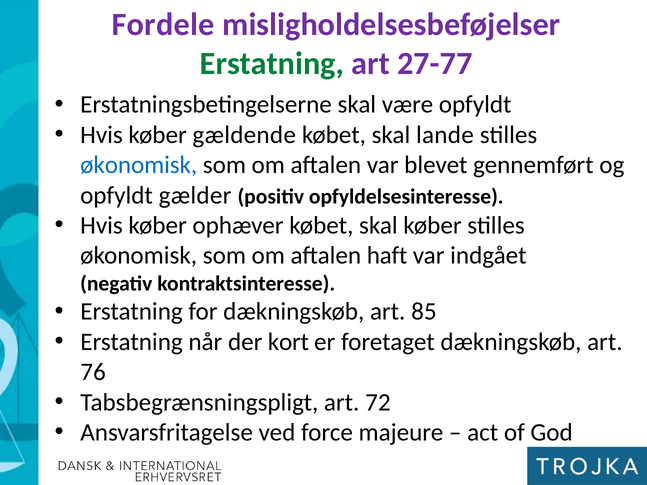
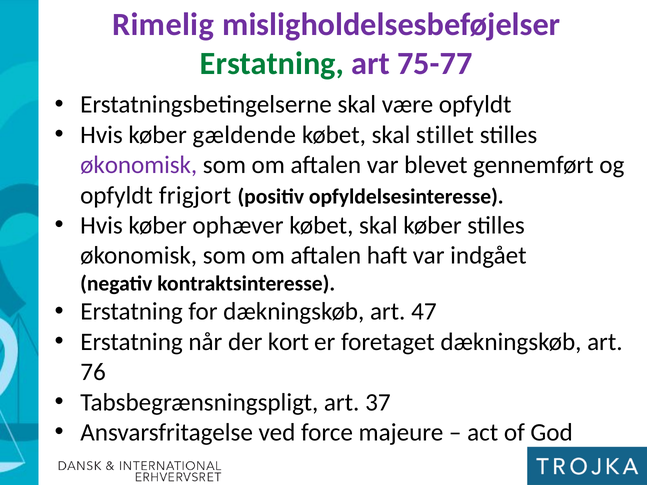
Fordele: Fordele -> Rimelig
27-77: 27-77 -> 75-77
lande: lande -> stillet
økonomisk at (139, 165) colour: blue -> purple
gælder: gælder -> frigjort
85: 85 -> 47
72: 72 -> 37
